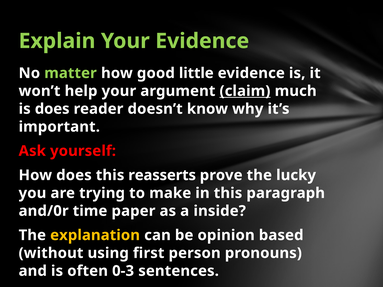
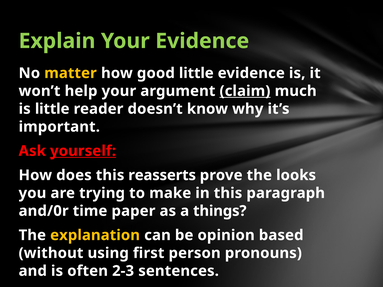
matter colour: light green -> yellow
is does: does -> little
yourself underline: none -> present
lucky: lucky -> looks
inside: inside -> things
0-3: 0-3 -> 2-3
